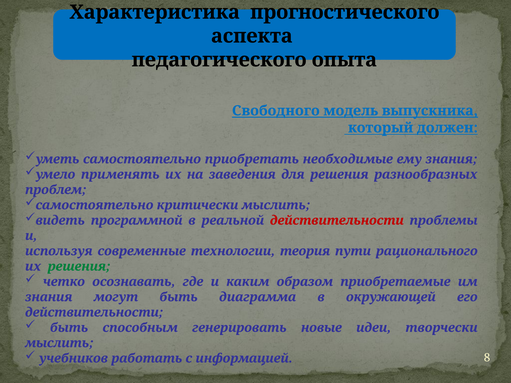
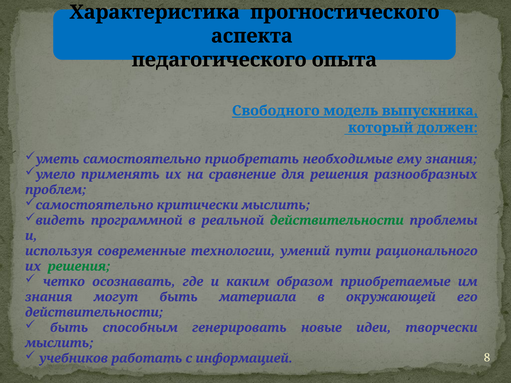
заведения: заведения -> сравнение
действительности at (337, 221) colour: red -> green
теория: теория -> умений
диаграмма: диаграмма -> материала
